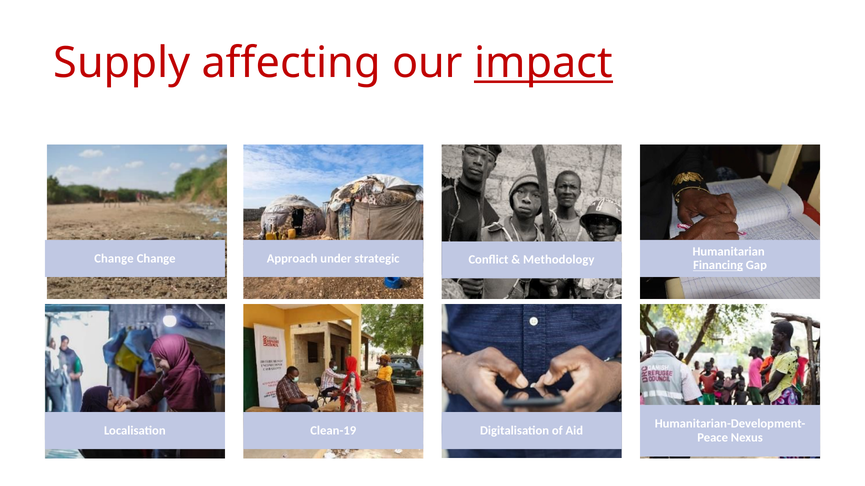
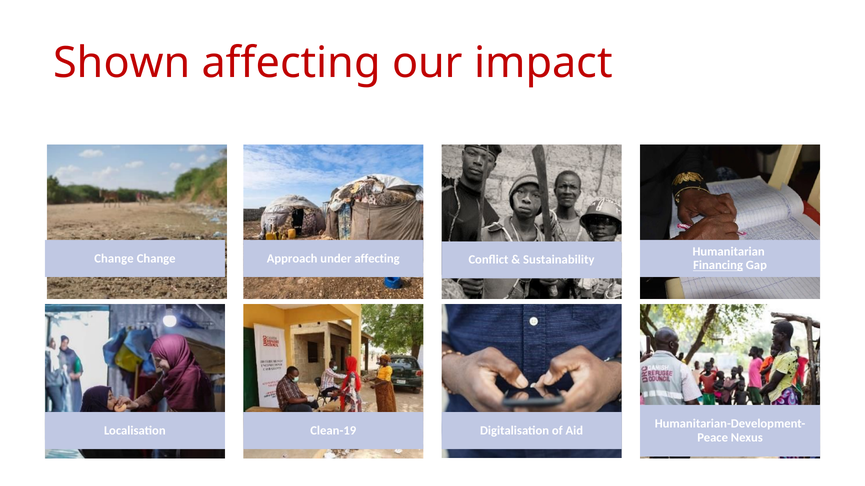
Supply: Supply -> Shown
impact underline: present -> none
under strategic: strategic -> affecting
Methodology: Methodology -> Sustainability
